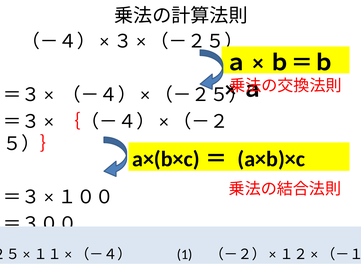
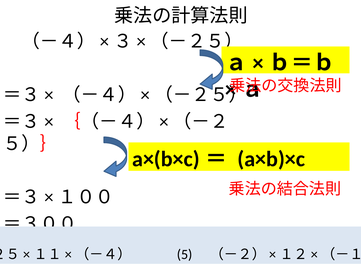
1 at (185, 254): 1 -> 5
